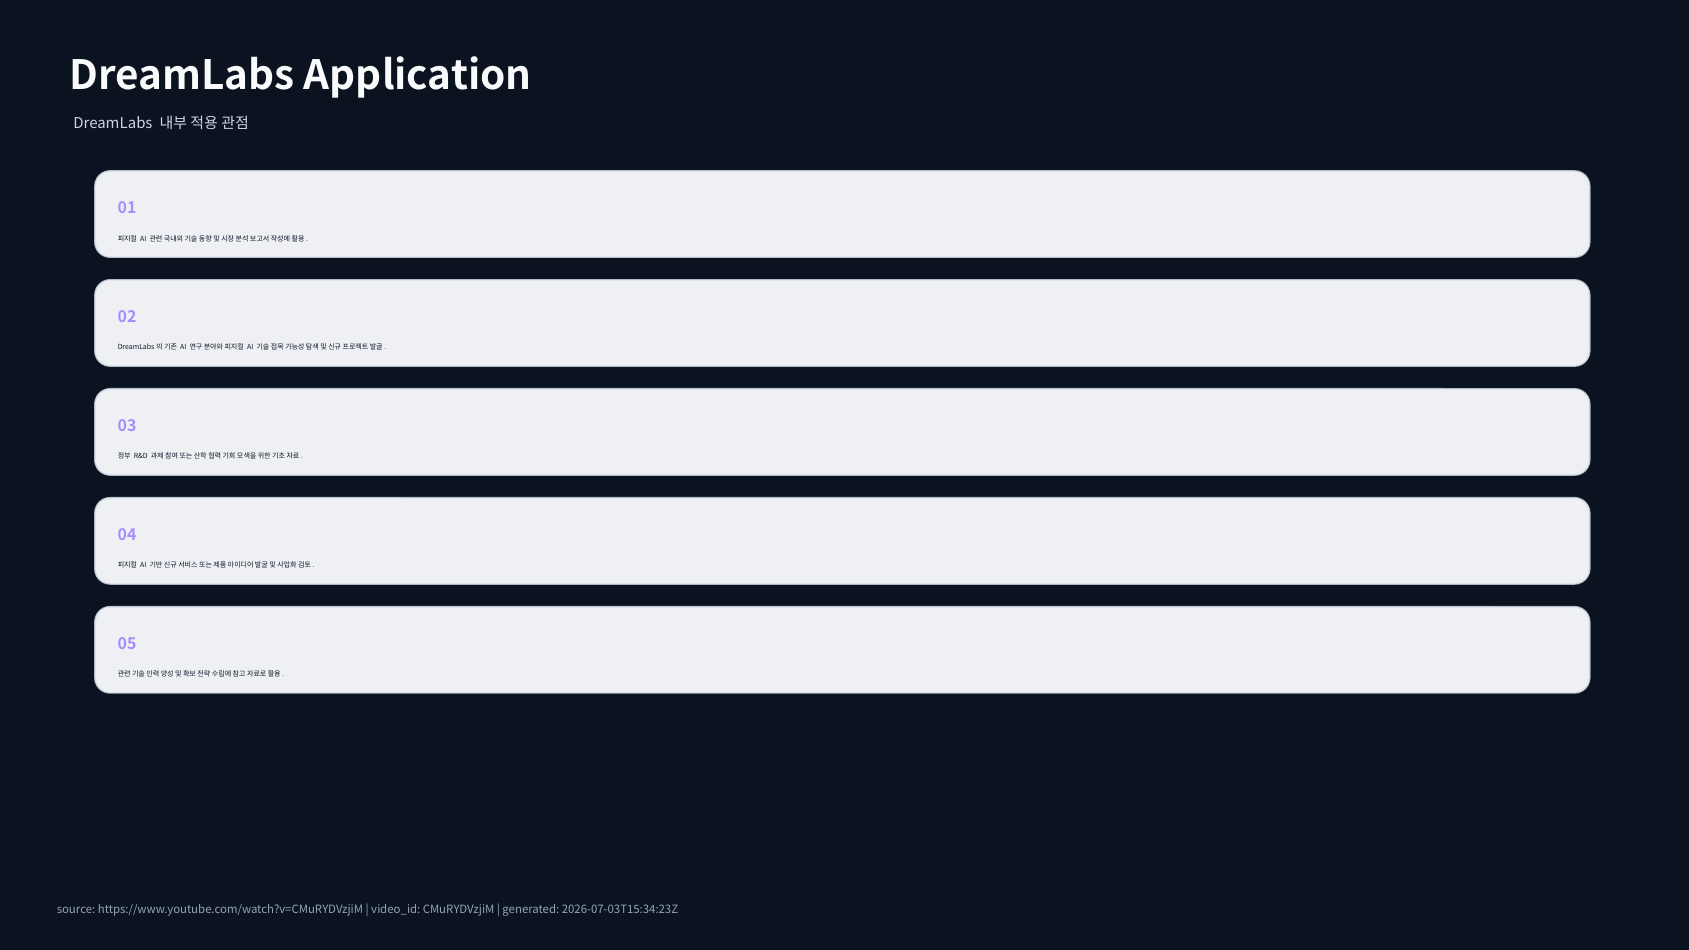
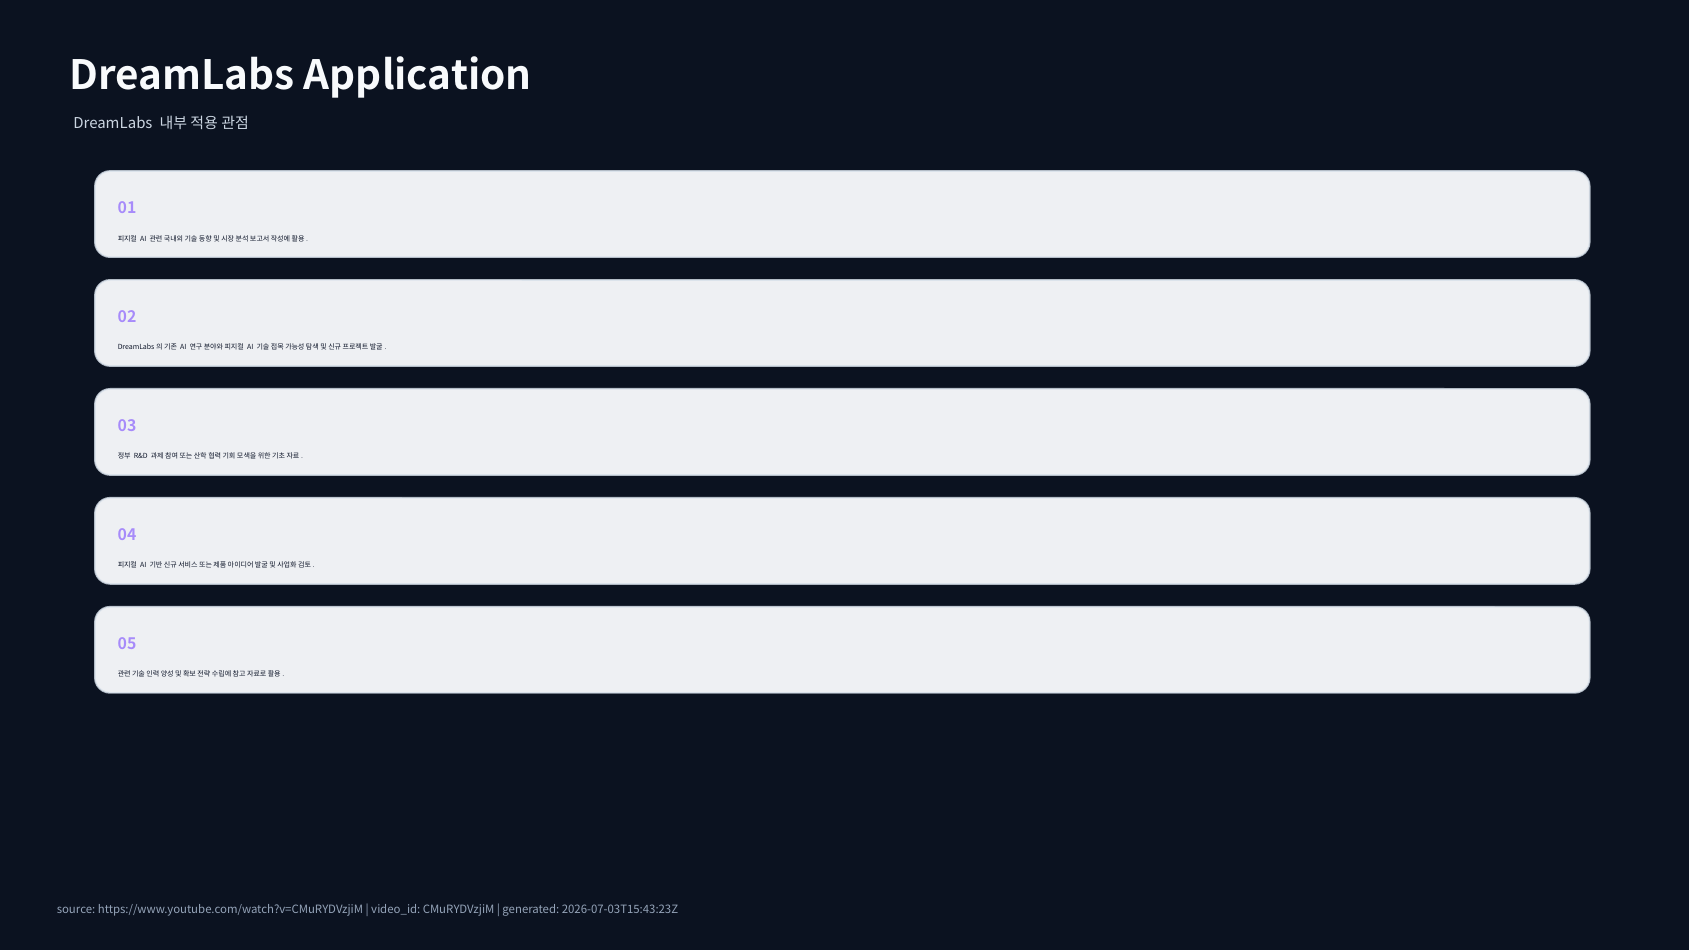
2026-07-03T15:34:23Z: 2026-07-03T15:34:23Z -> 2026-07-03T15:43:23Z
